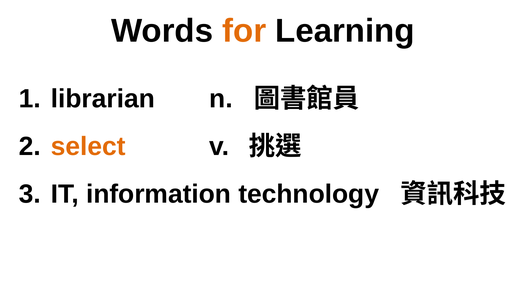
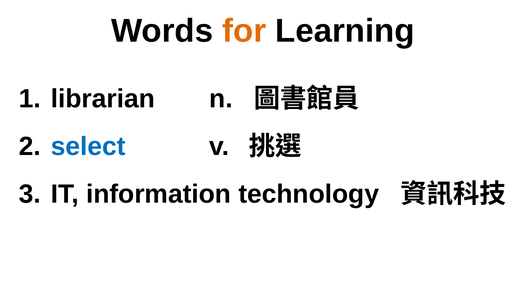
select colour: orange -> blue
